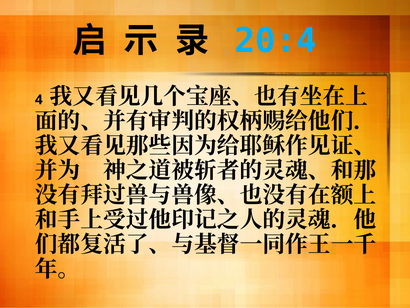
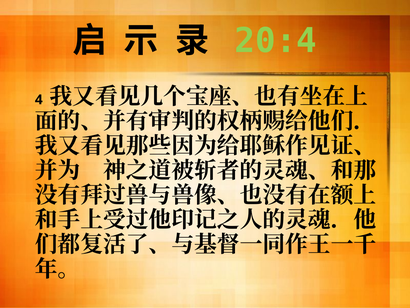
20:4 colour: light blue -> light green
